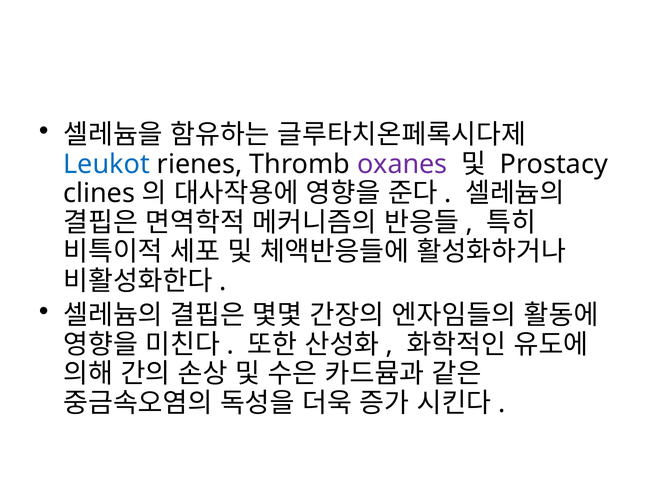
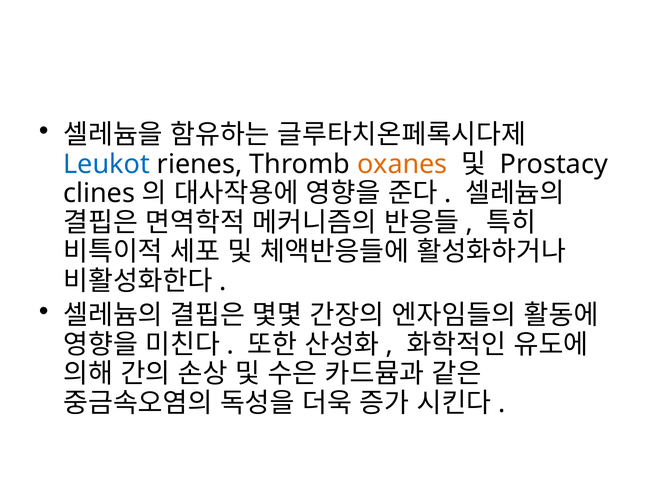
oxanes colour: purple -> orange
